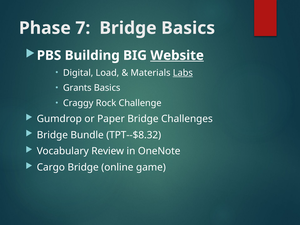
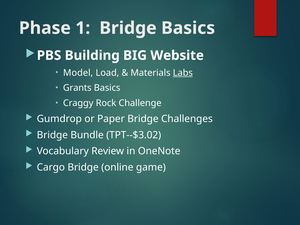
7: 7 -> 1
Website underline: present -> none
Digital: Digital -> Model
TPT--$8.32: TPT--$8.32 -> TPT--$3.02
